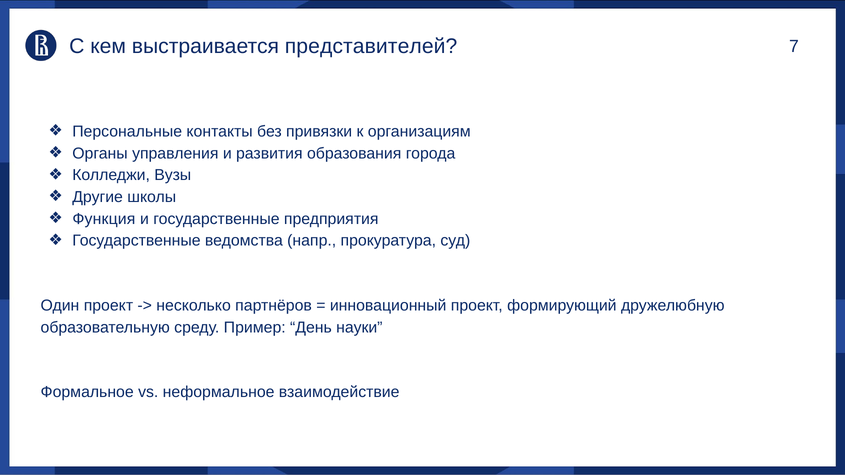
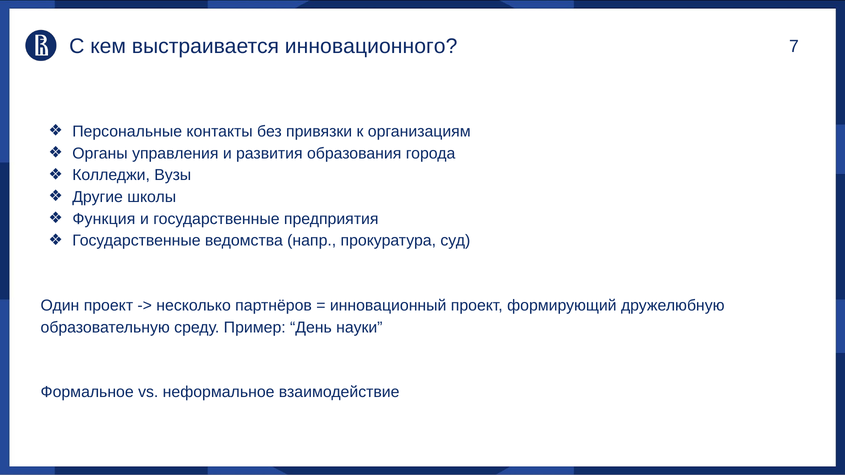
представителей: представителей -> инновационного
